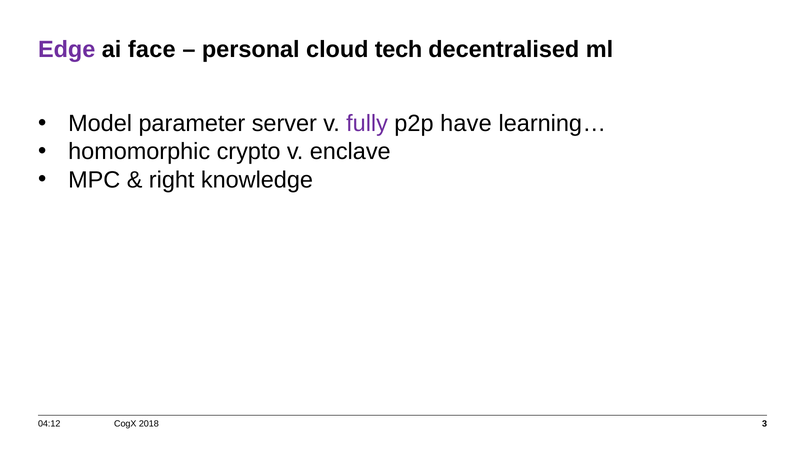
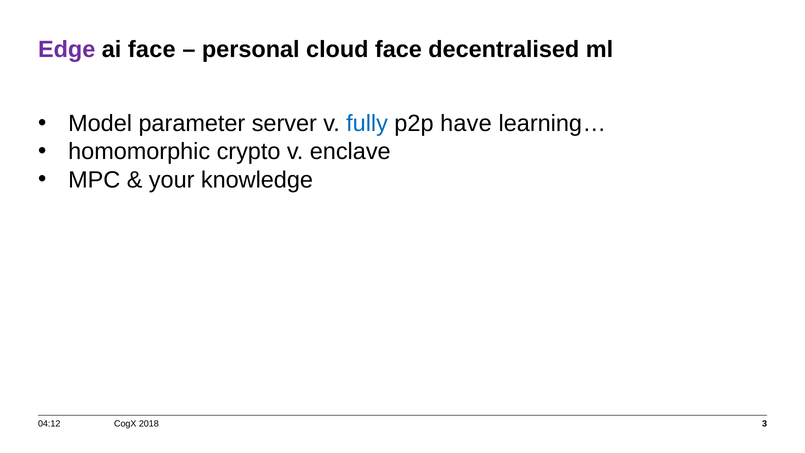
cloud tech: tech -> face
fully colour: purple -> blue
right: right -> your
